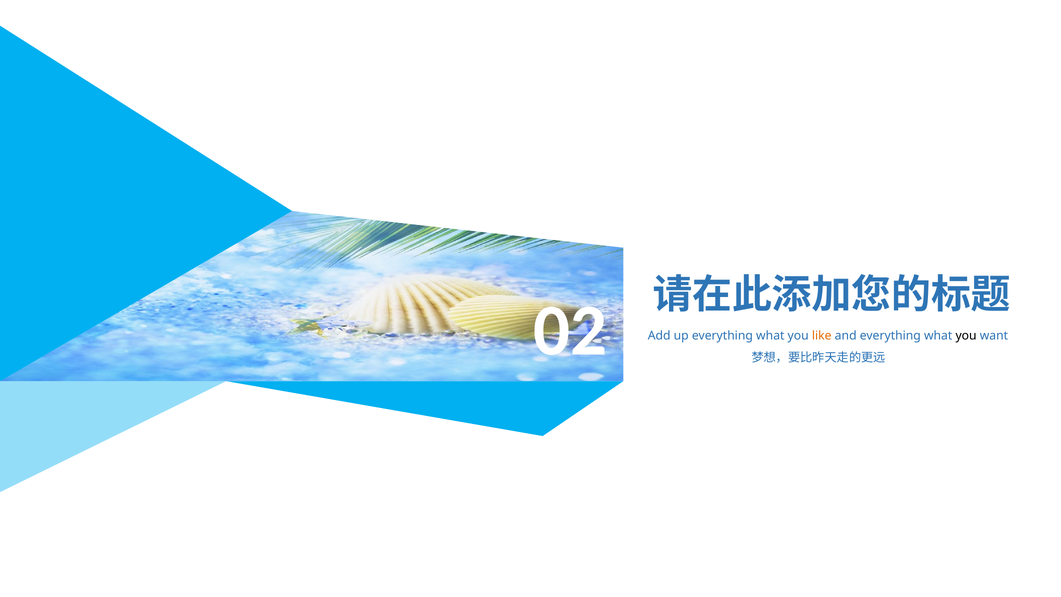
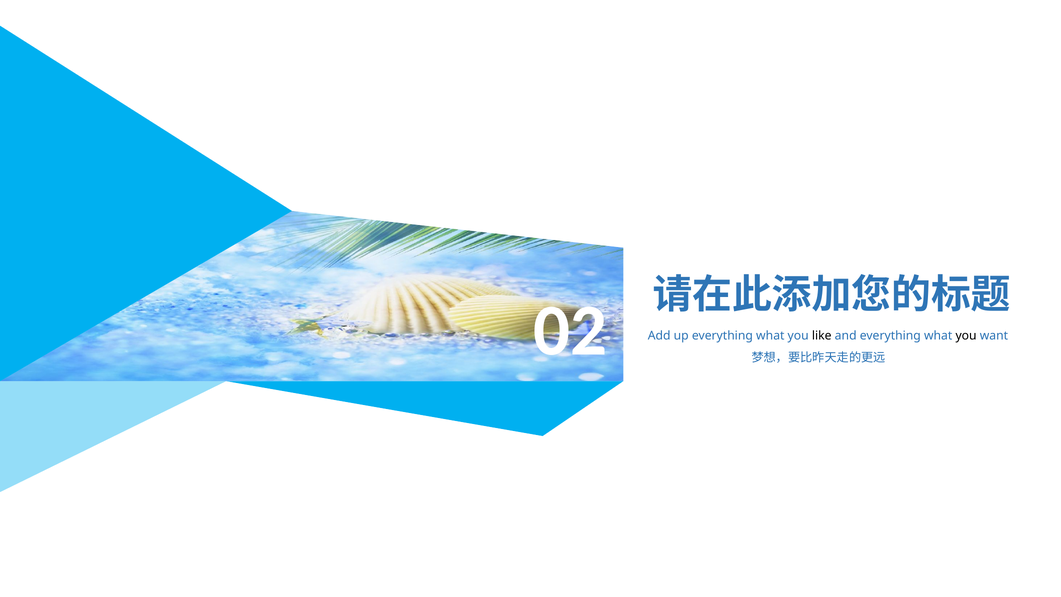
like colour: orange -> black
